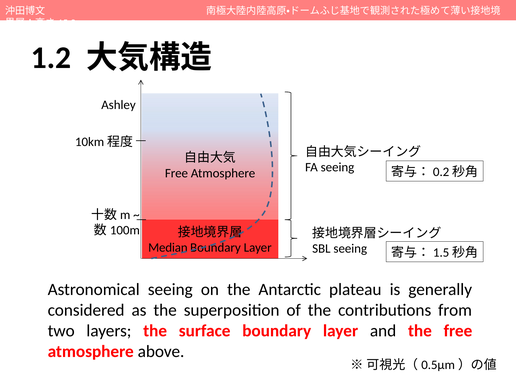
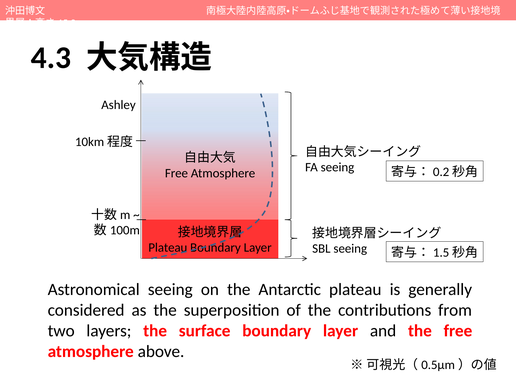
1.2: 1.2 -> 4.3
Median at (168, 248): Median -> Plateau
